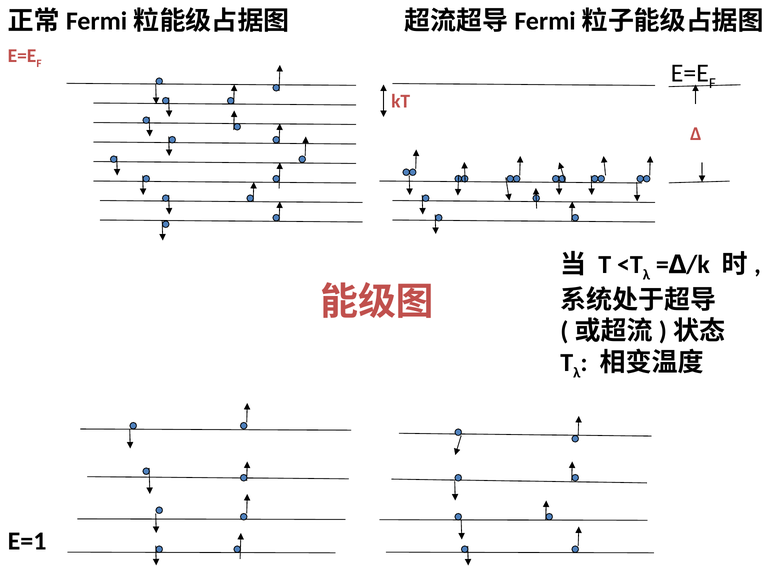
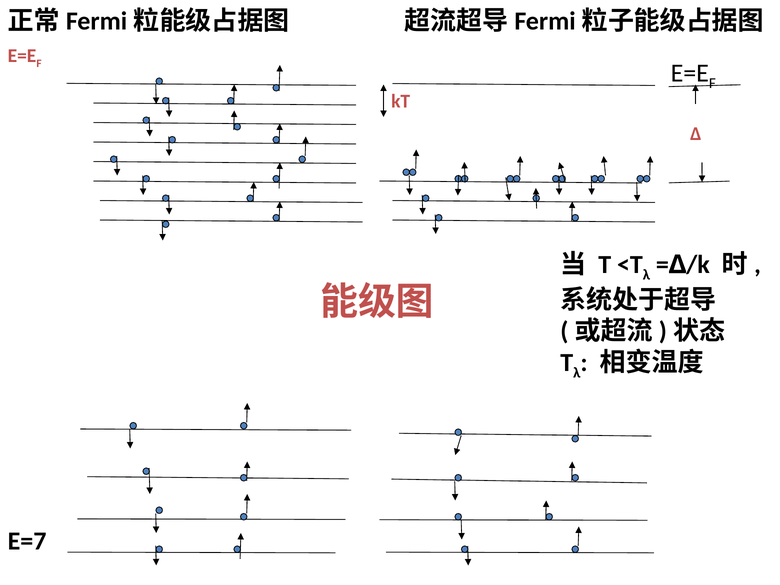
E=1: E=1 -> E=7
